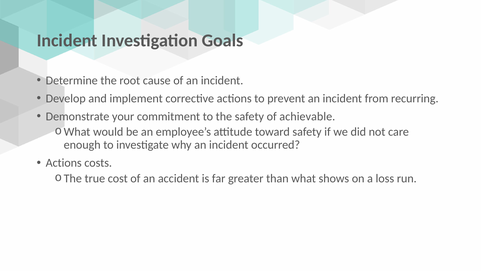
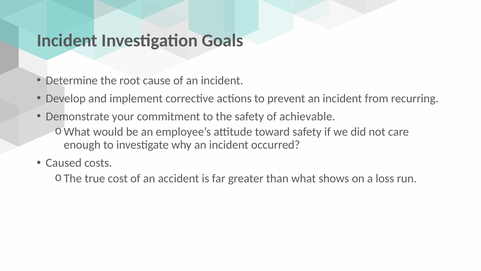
Actions at (64, 163): Actions -> Caused
